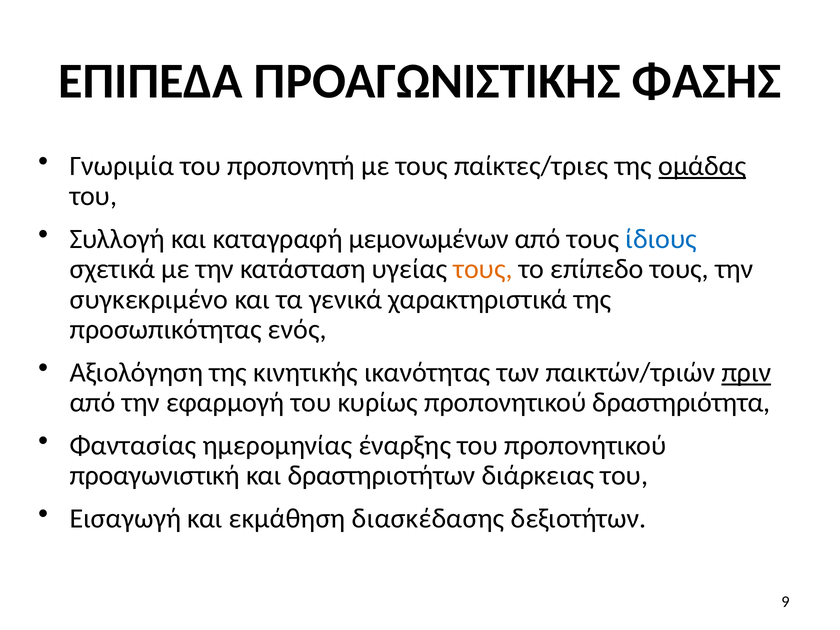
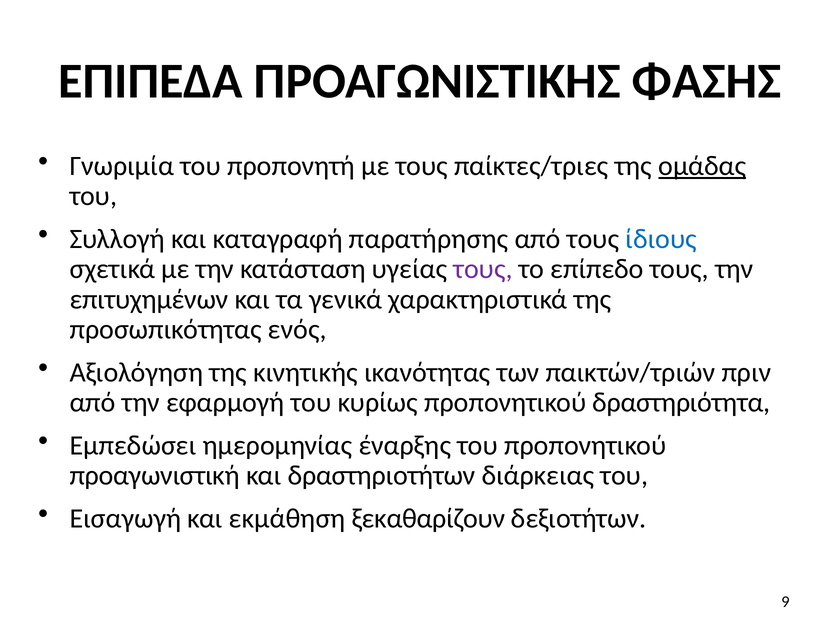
μεμονωμένων: μεμονωμένων -> παρατήρησης
τους at (483, 269) colour: orange -> purple
συγκεκριμένο: συγκεκριμένο -> επιτυχημένων
πριν underline: present -> none
Φαντασίας: Φαντασίας -> Εμπεδώσει
διασκέδασης: διασκέδασης -> ξεκαθαρίζουν
